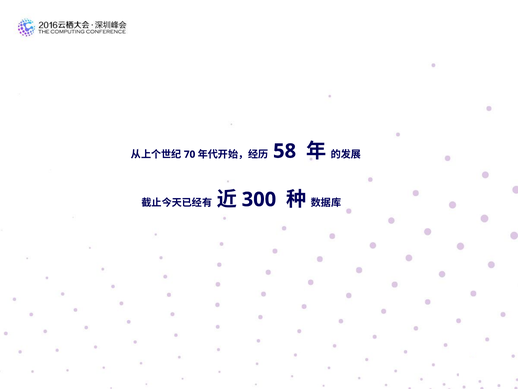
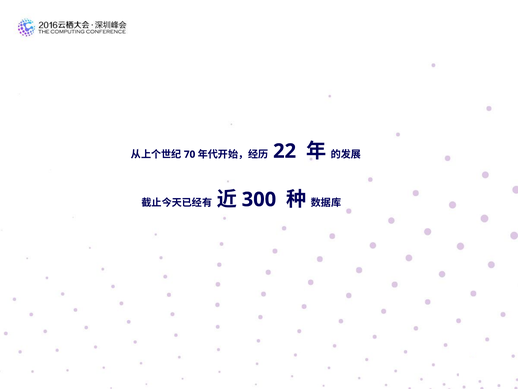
58: 58 -> 22
